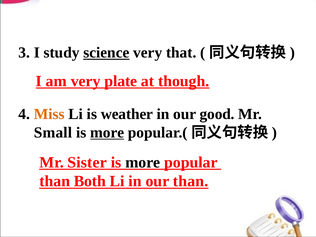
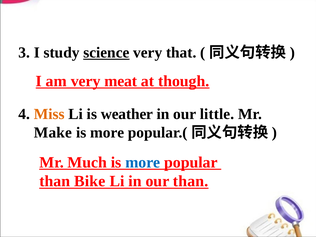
plate: plate -> meat
good: good -> little
Small: Small -> Make
more at (107, 133) underline: present -> none
Sister: Sister -> Much
more at (143, 162) colour: black -> blue
Both: Both -> Bike
